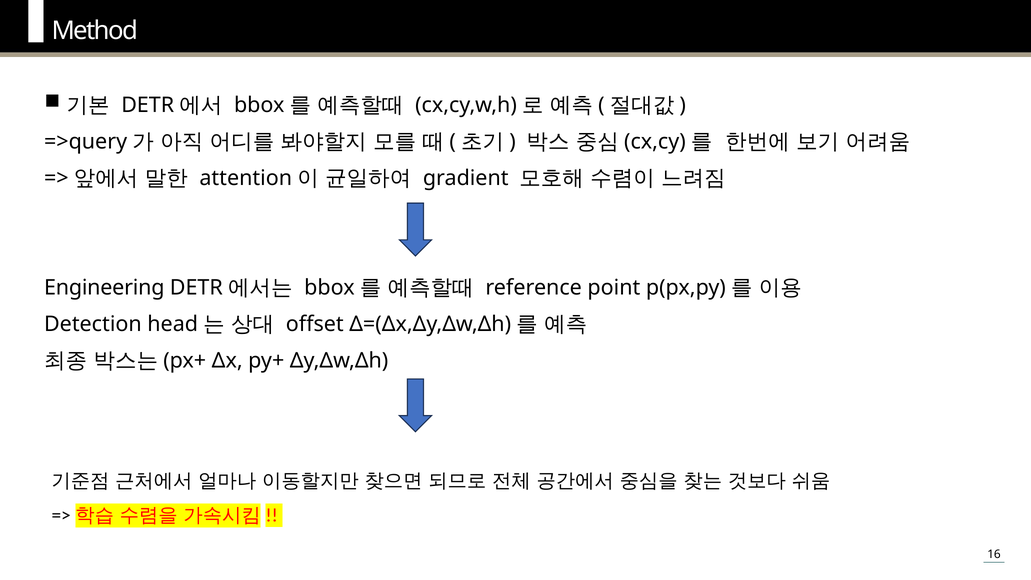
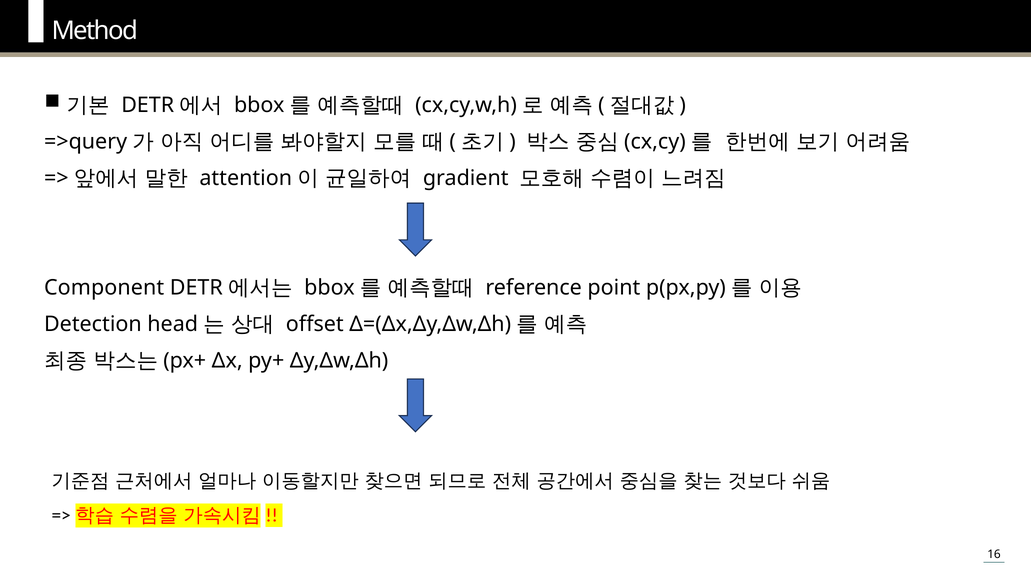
Engineering: Engineering -> Component
